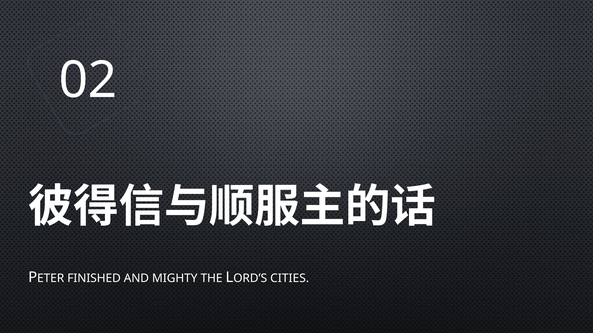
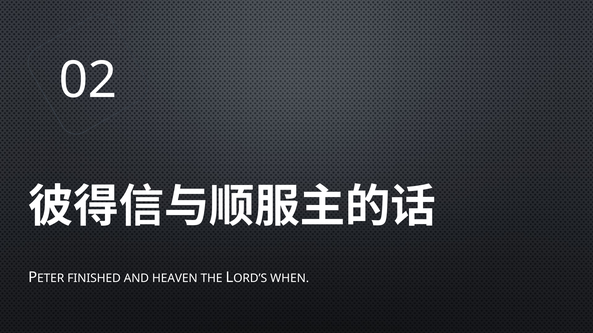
MIGHTY: MIGHTY -> HEAVEN
CITIES: CITIES -> WHEN
